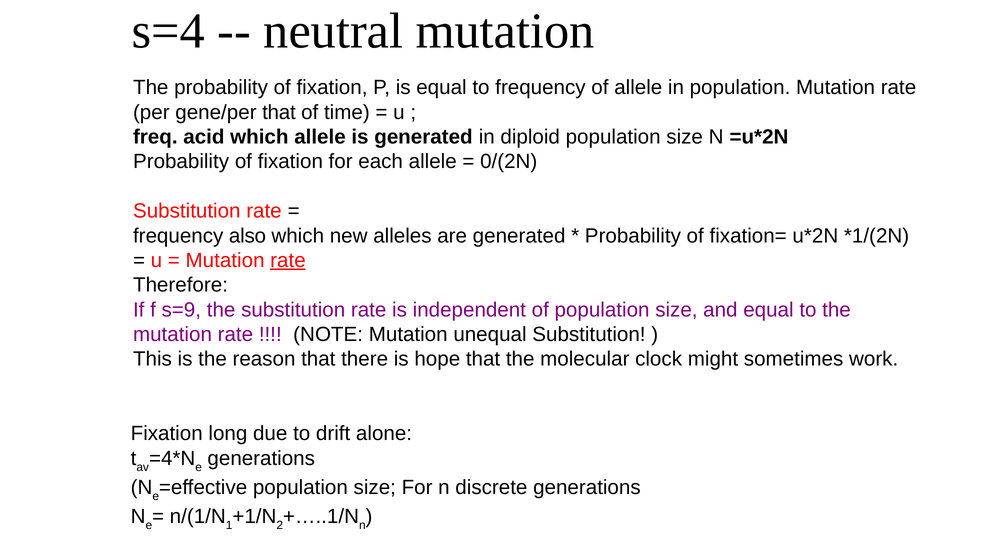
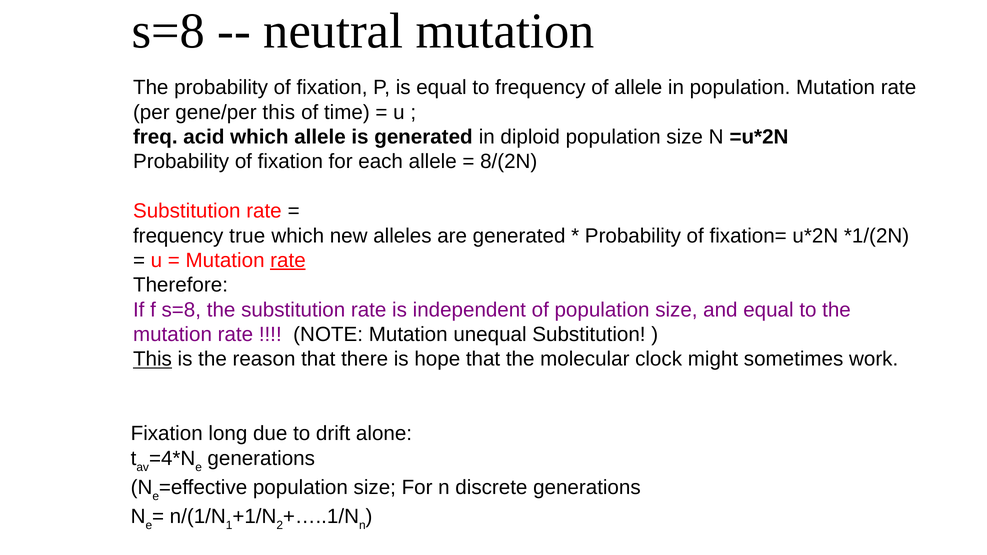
s=4 at (168, 31): s=4 -> s=8
gene/per that: that -> this
0/(2N: 0/(2N -> 8/(2N
also: also -> true
f s=9: s=9 -> s=8
This at (152, 359) underline: none -> present
